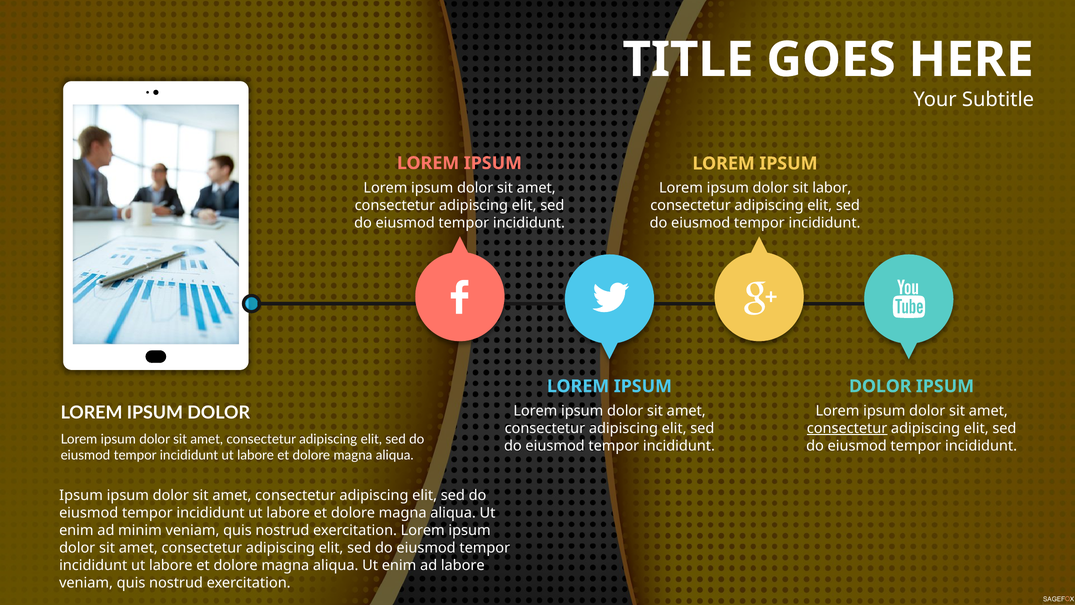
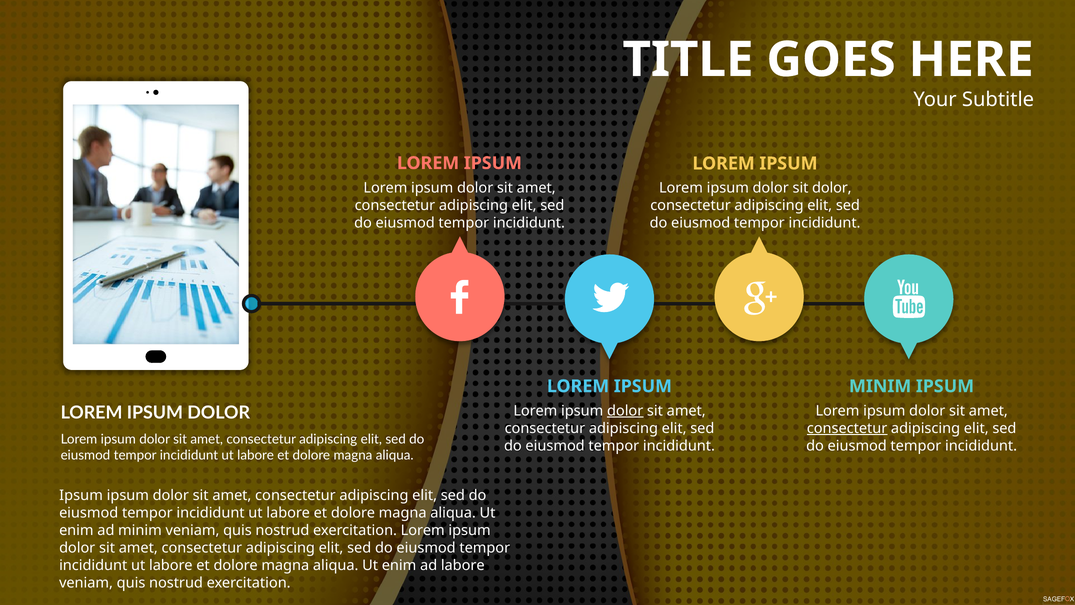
sit labor: labor -> dolor
DOLOR at (880, 386): DOLOR -> MINIM
dolor at (625, 411) underline: none -> present
